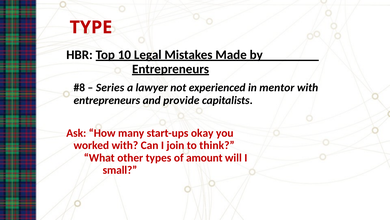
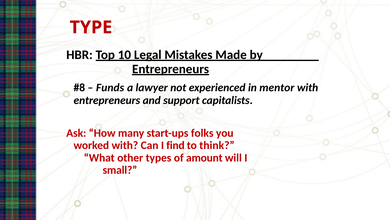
Series: Series -> Funds
provide: provide -> support
okay: okay -> folks
join: join -> find
